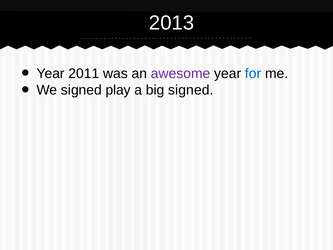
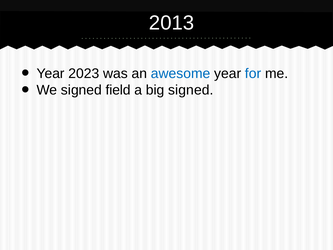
2011: 2011 -> 2023
awesome colour: purple -> blue
play: play -> field
